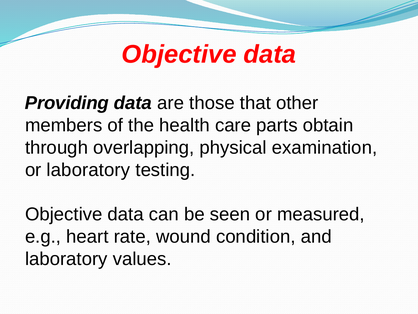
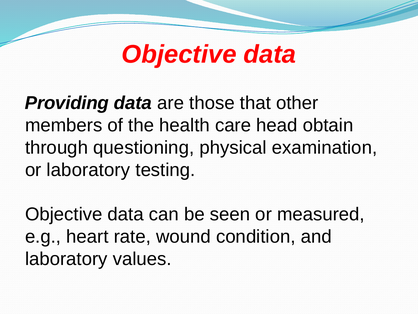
parts: parts -> head
overlapping: overlapping -> questioning
